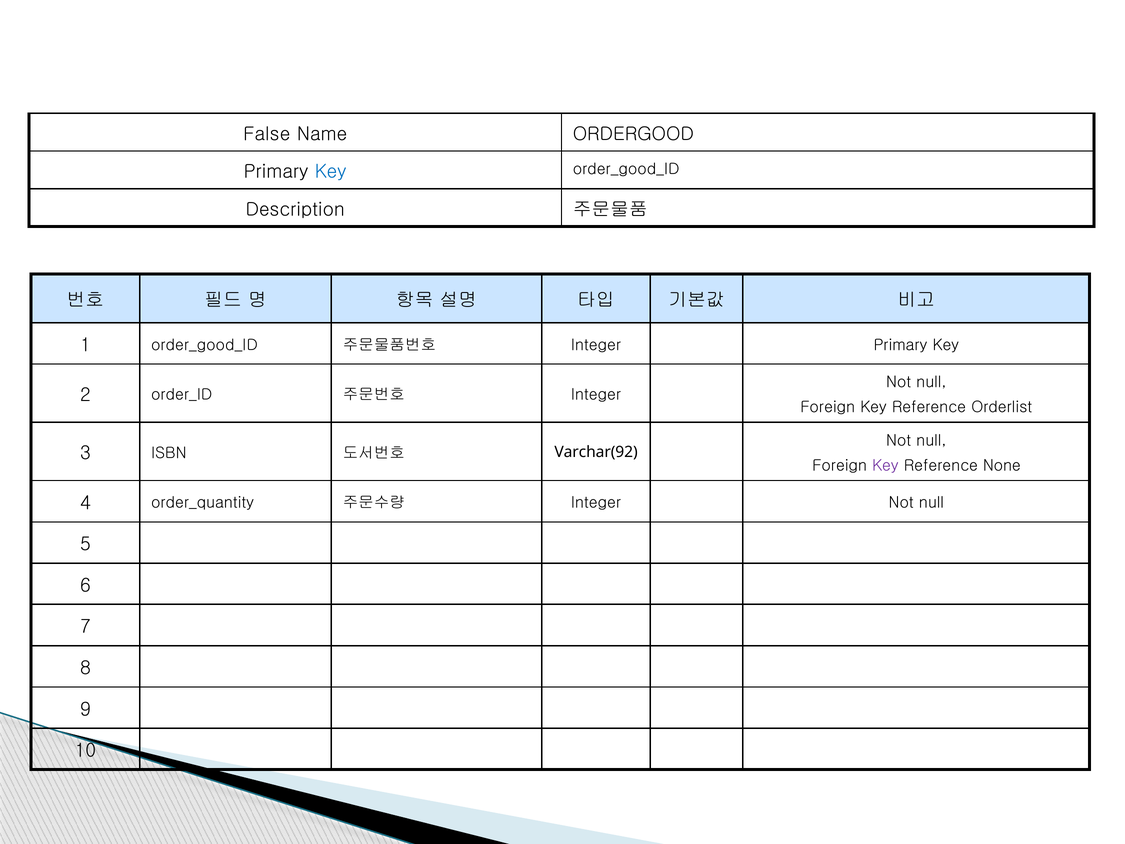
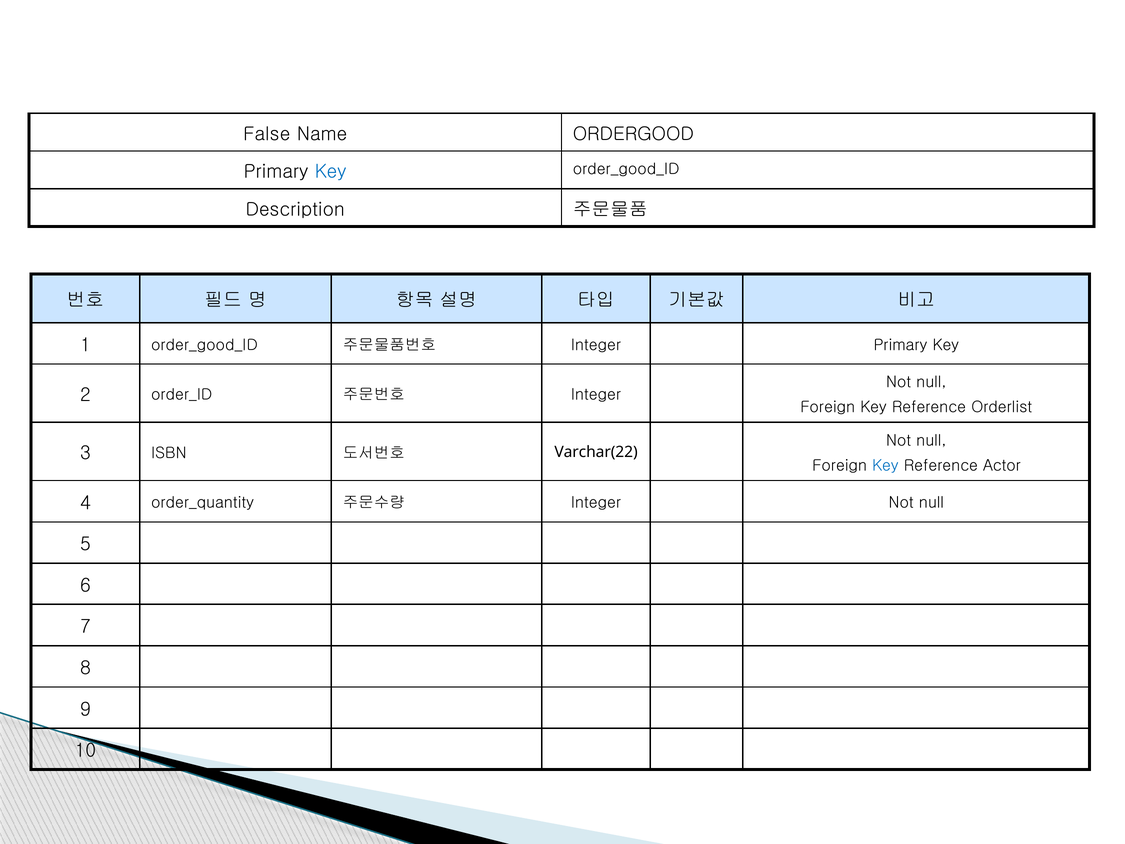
Varchar(92: Varchar(92 -> Varchar(22
Key at (886, 465) colour: purple -> blue
None: None -> Actor
